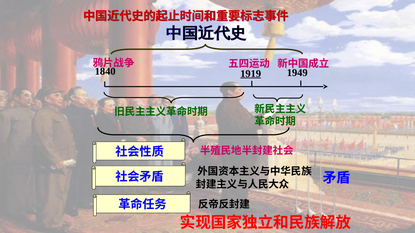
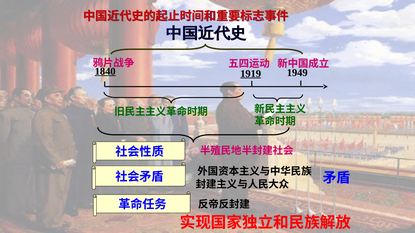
1840 underline: none -> present
